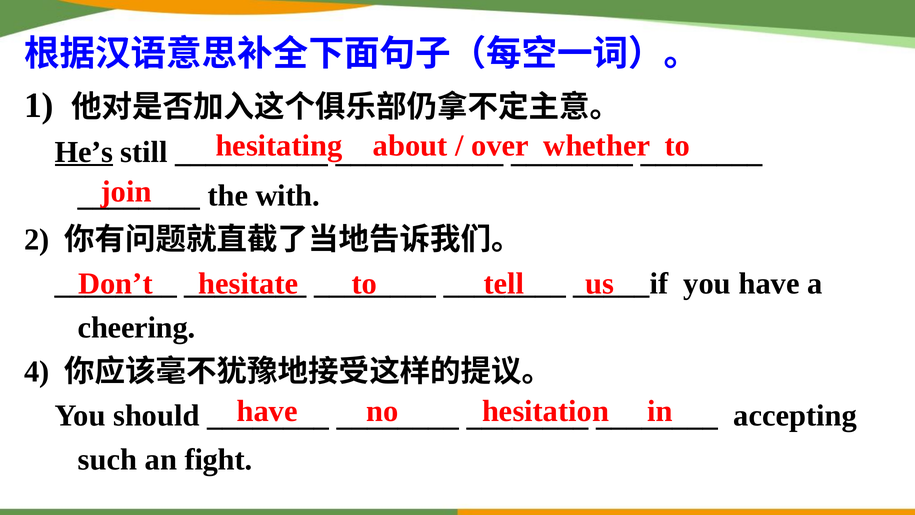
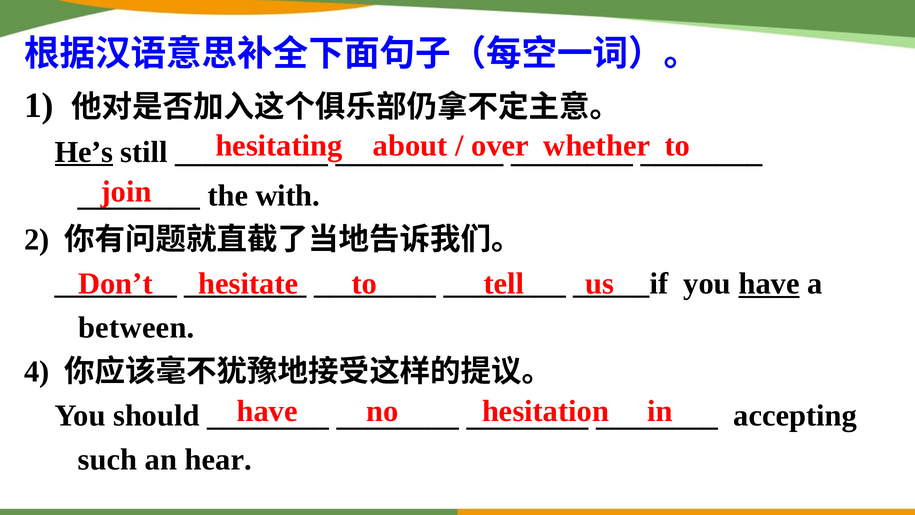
have at (769, 284) underline: none -> present
cheering: cheering -> between
fight: fight -> hear
